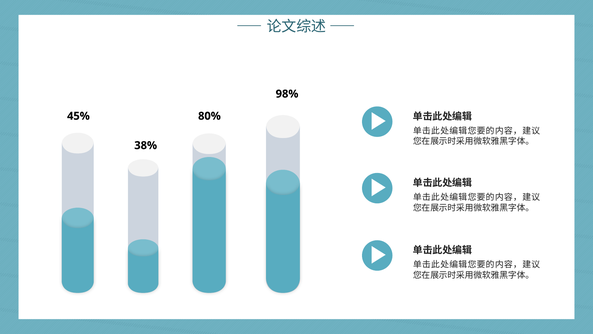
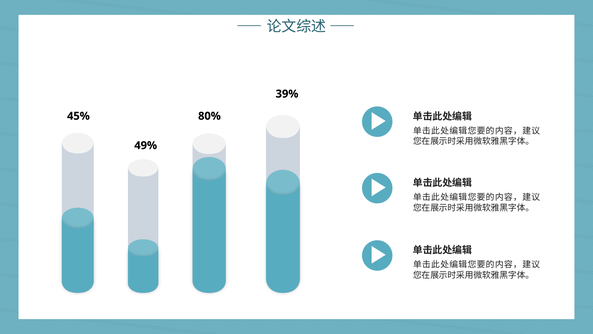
98%: 98% -> 39%
38%: 38% -> 49%
